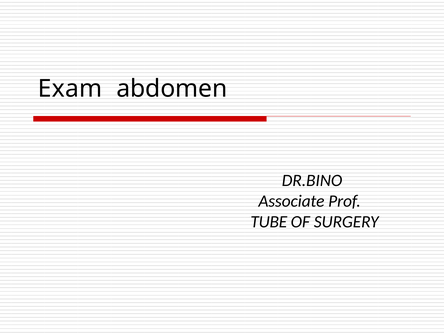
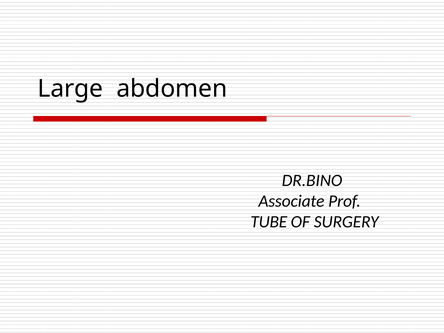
Exam: Exam -> Large
